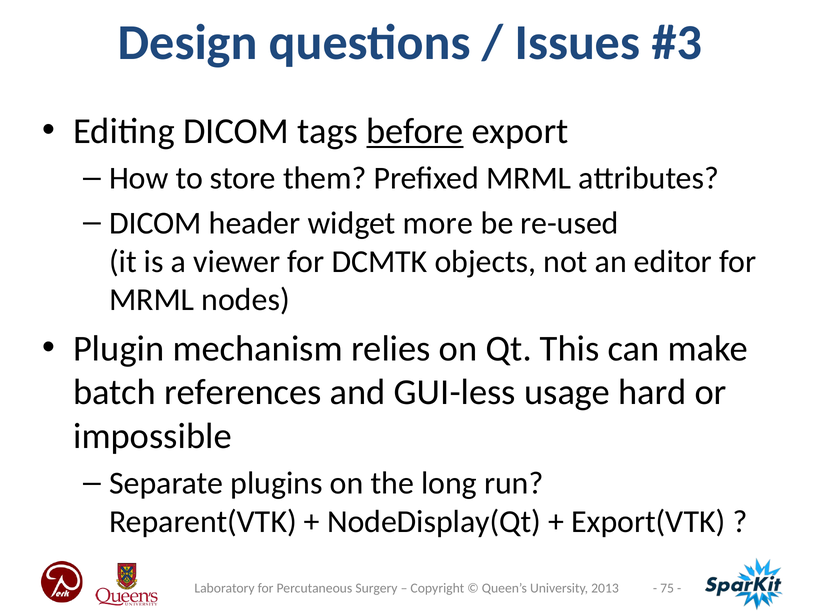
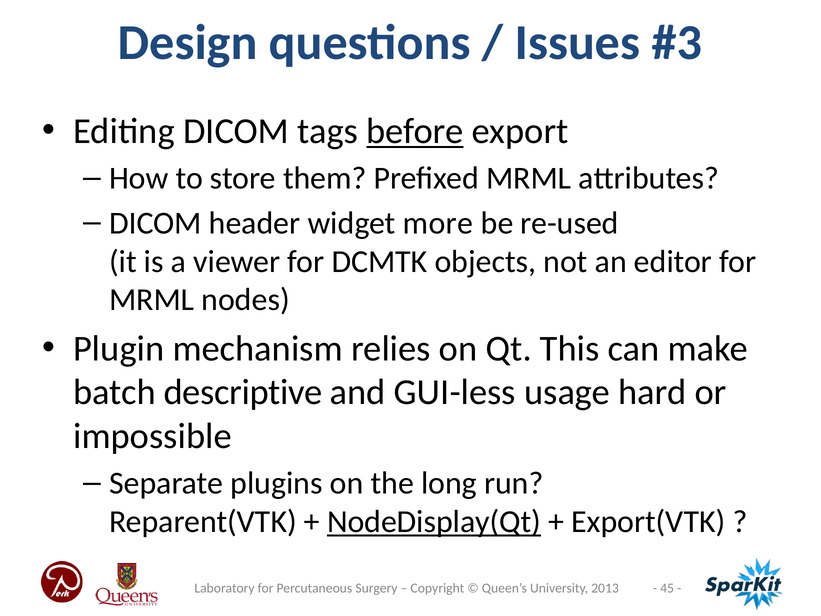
references: references -> descriptive
NodeDisplay(Qt underline: none -> present
75: 75 -> 45
